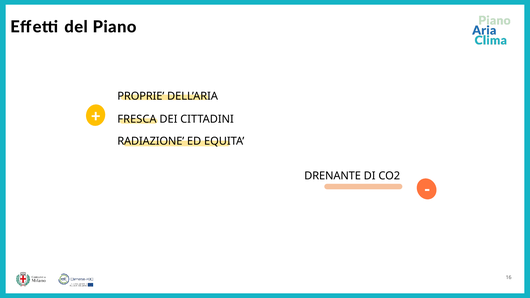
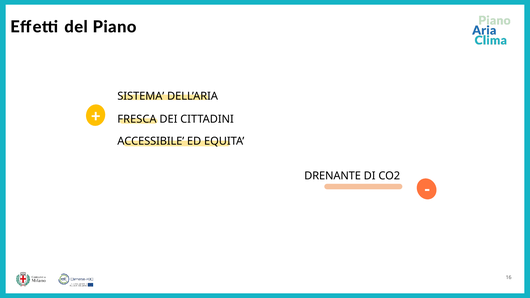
PROPRIE: PROPRIE -> SISTEMA
RADIAZIONE: RADIAZIONE -> ACCESSIBILE
